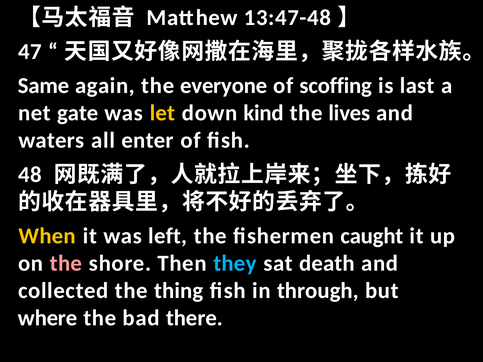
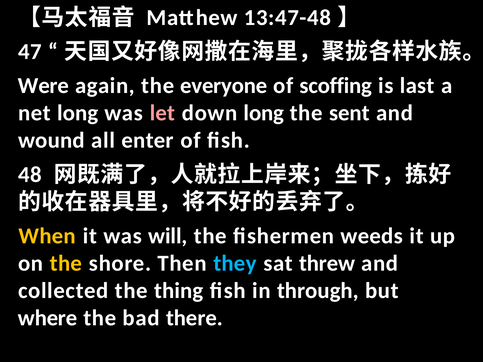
Same: Same -> Were
net gate: gate -> long
let colour: yellow -> pink
down kind: kind -> long
lives: lives -> sent
waters: waters -> wound
left: left -> will
caught: caught -> weeds
the at (66, 263) colour: pink -> yellow
death: death -> threw
